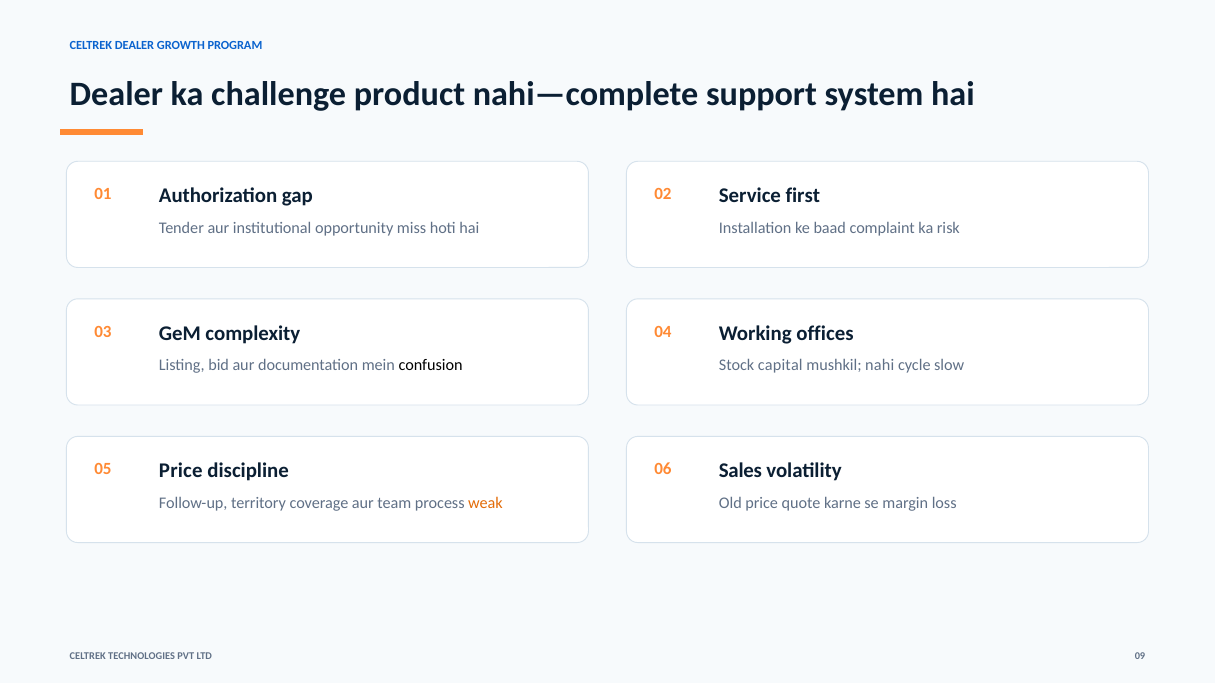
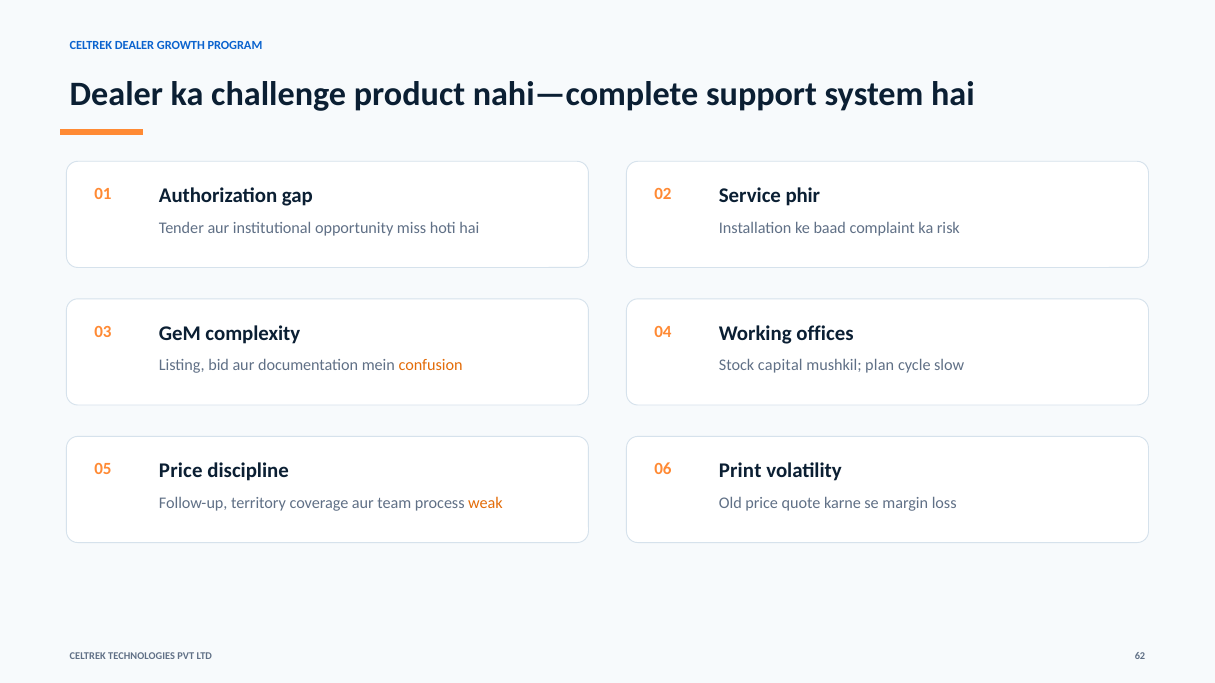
first: first -> phir
confusion colour: black -> orange
nahi: nahi -> plan
Sales: Sales -> Print
09: 09 -> 62
